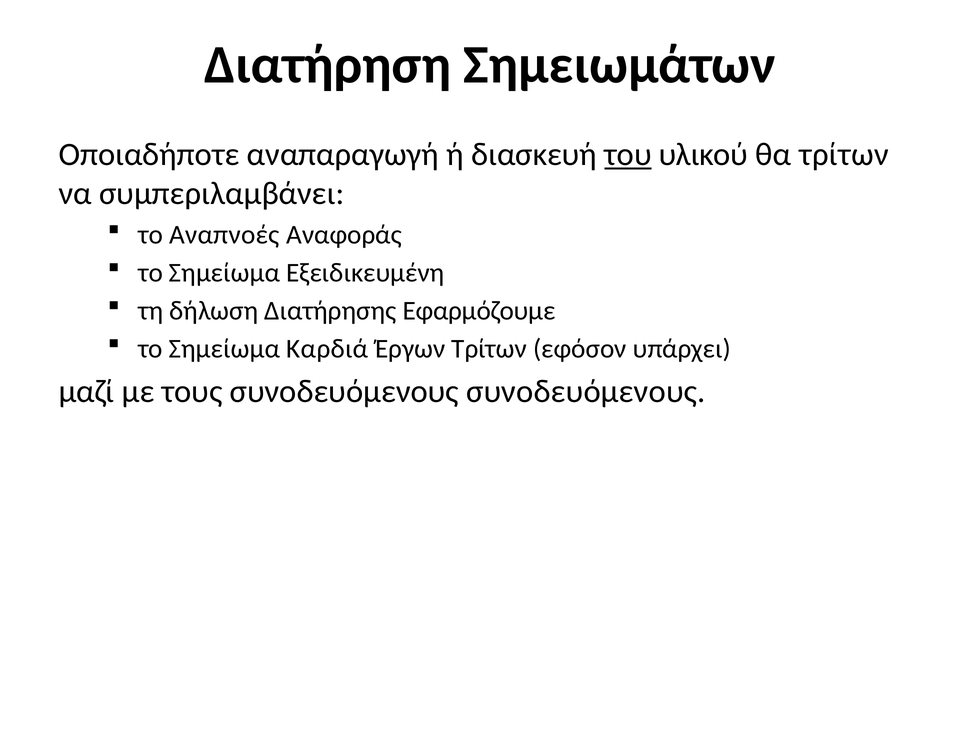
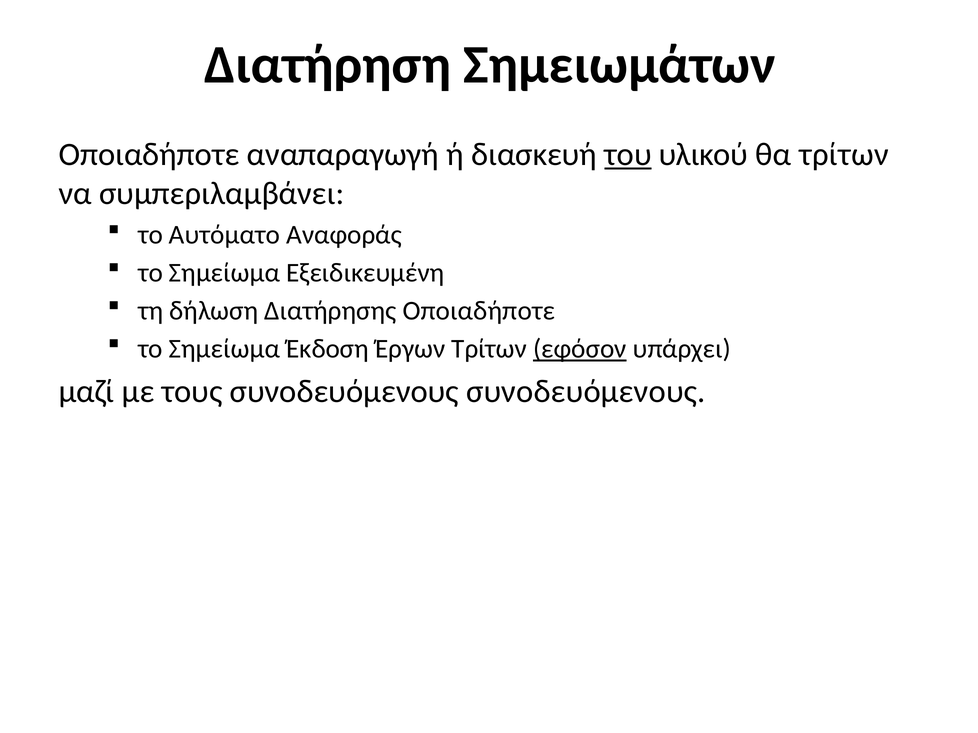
Αναπνοές: Αναπνοές -> Αυτόματο
Διατήρησης Εφαρμόζουμε: Εφαρμόζουμε -> Οποιαδήποτε
Καρδιά: Καρδιά -> Έκδοση
εφόσον underline: none -> present
